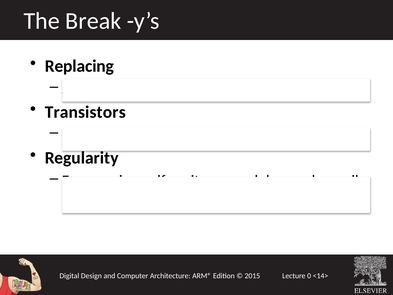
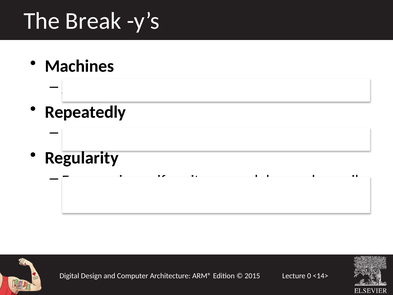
Replacing: Replacing -> Machines
Transistors: Transistors -> Repeatedly
